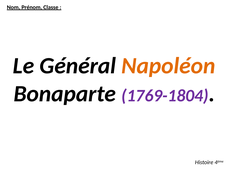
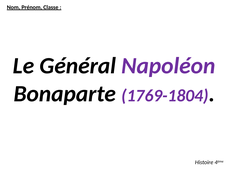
Napoléon colour: orange -> purple
